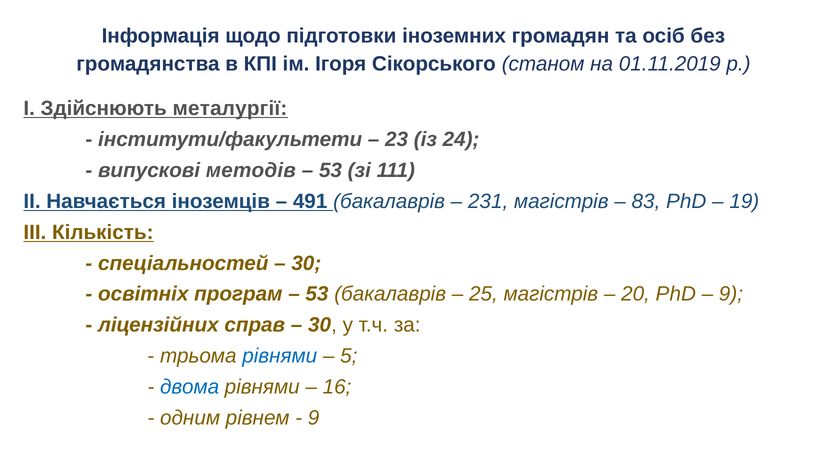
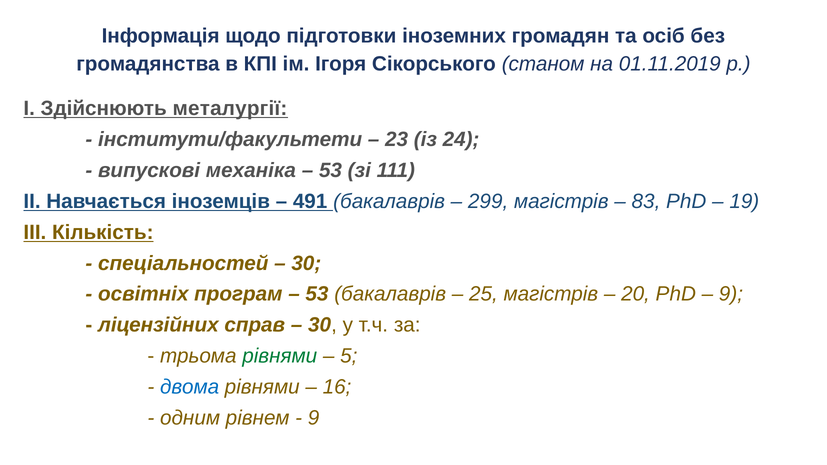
методів: методів -> механіка
231: 231 -> 299
рівнями at (280, 356) colour: blue -> green
